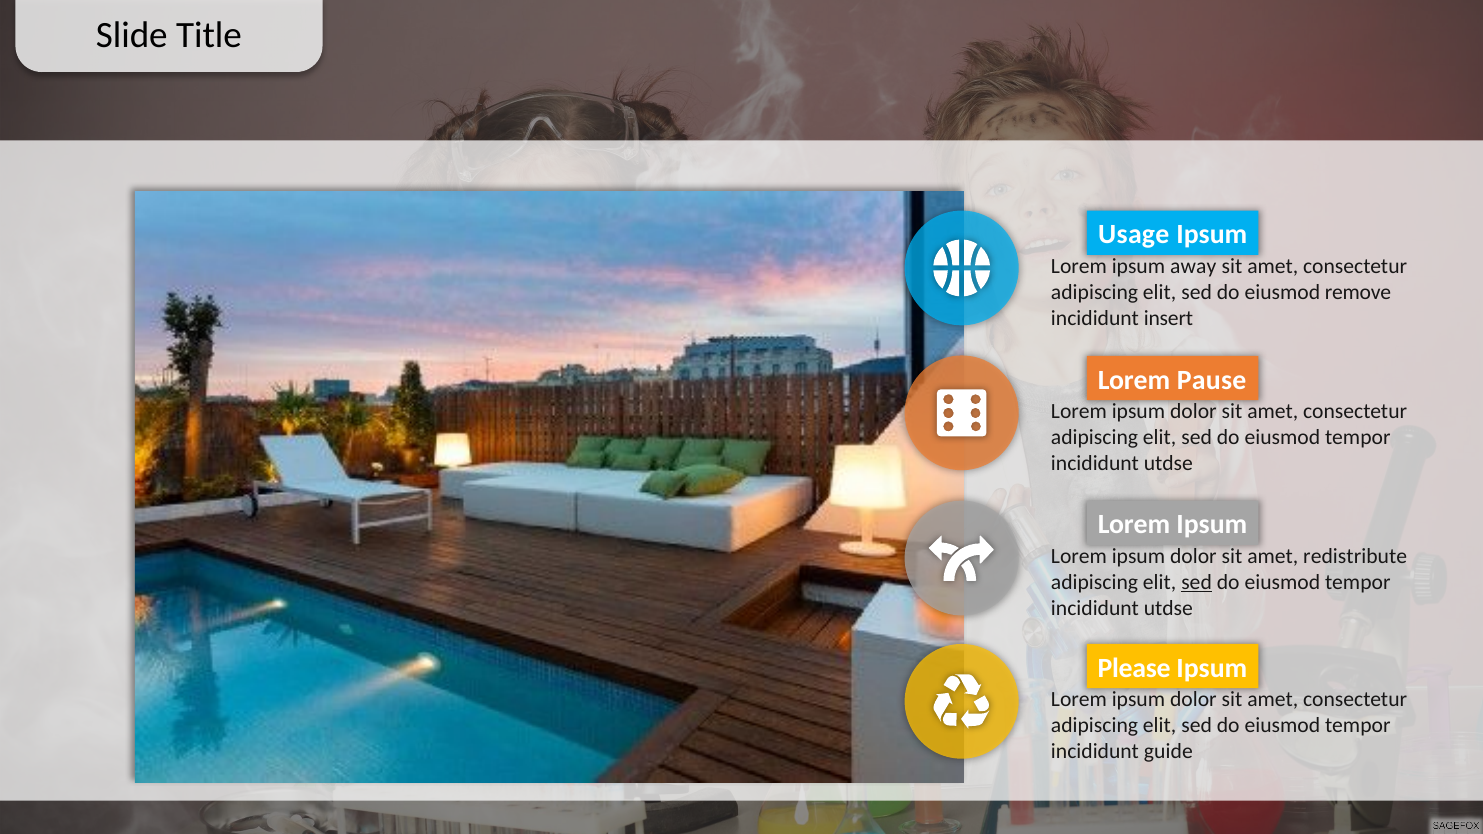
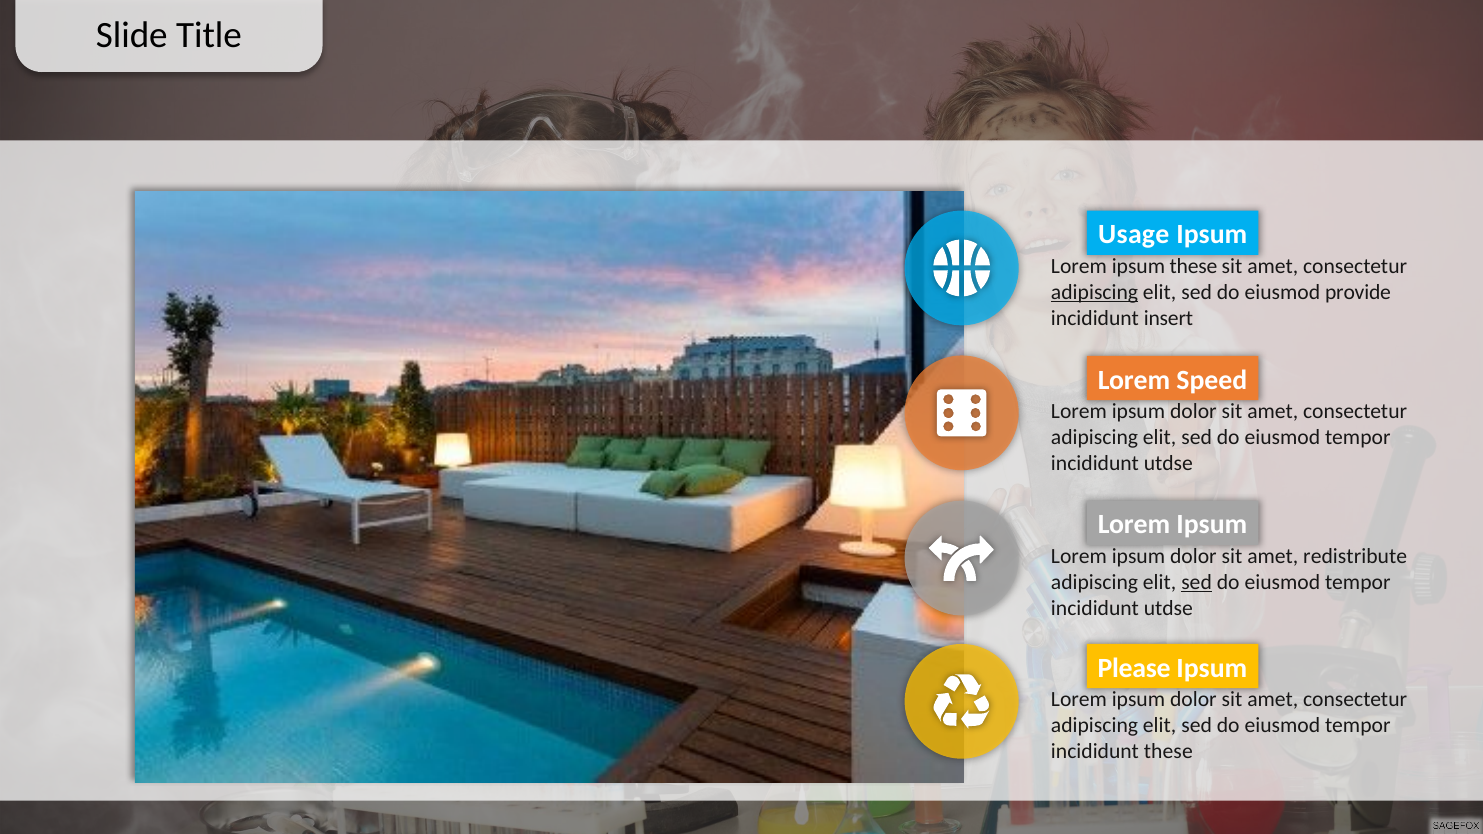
ipsum away: away -> these
adipiscing at (1095, 292) underline: none -> present
remove: remove -> provide
Pause: Pause -> Speed
incididunt guide: guide -> these
